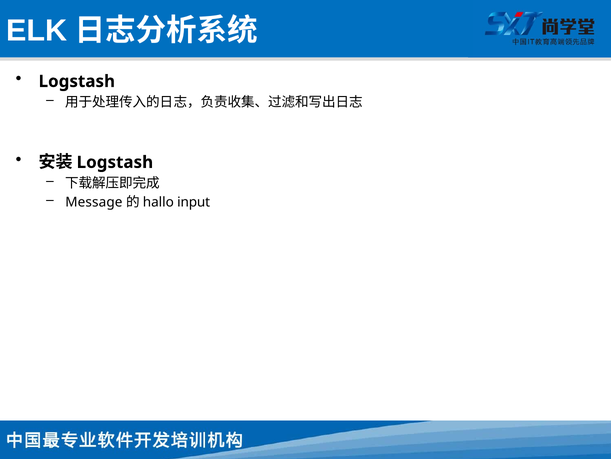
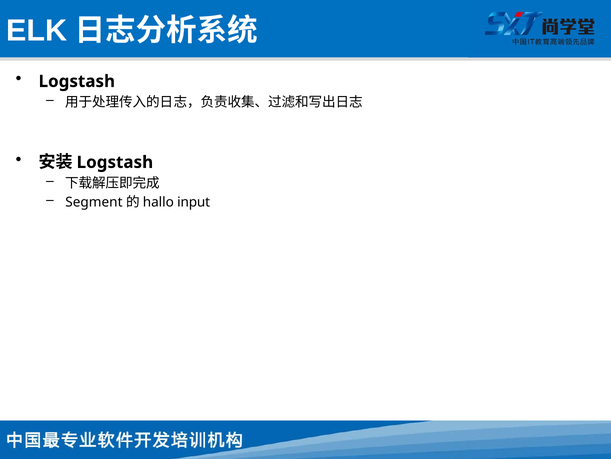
Message: Message -> Segment
